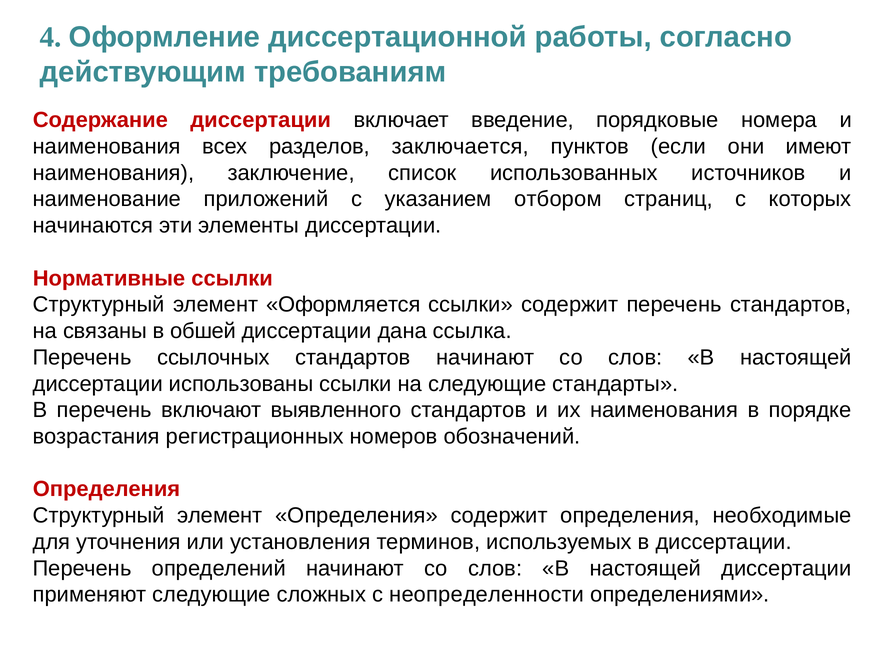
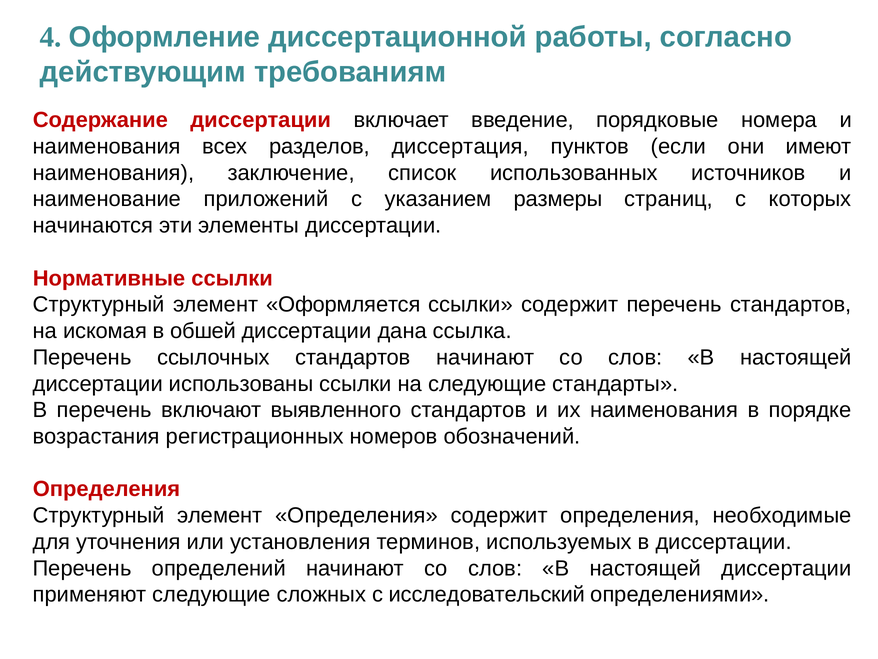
заключается: заключается -> диссертация
отбором: отбором -> размеры
связаны: связаны -> искомая
неопределенности: неопределенности -> исследовательский
